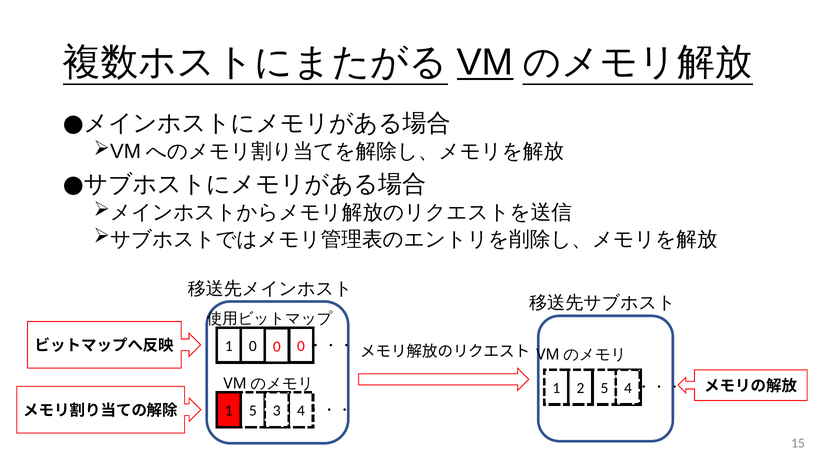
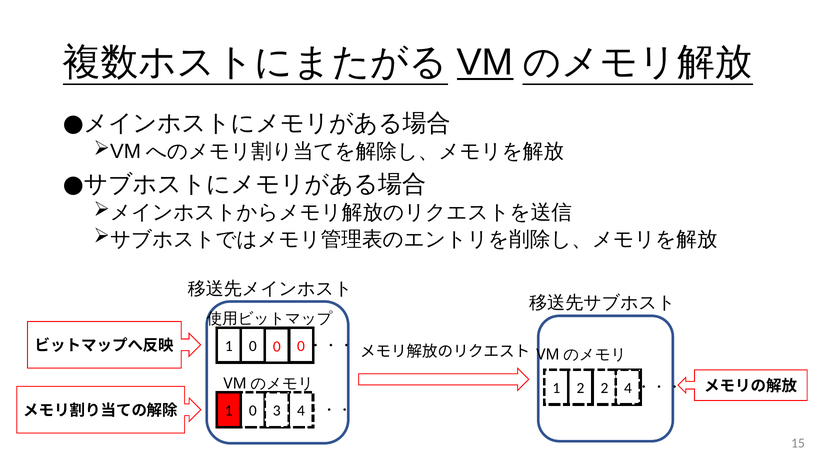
2 5: 5 -> 2
1 5: 5 -> 0
